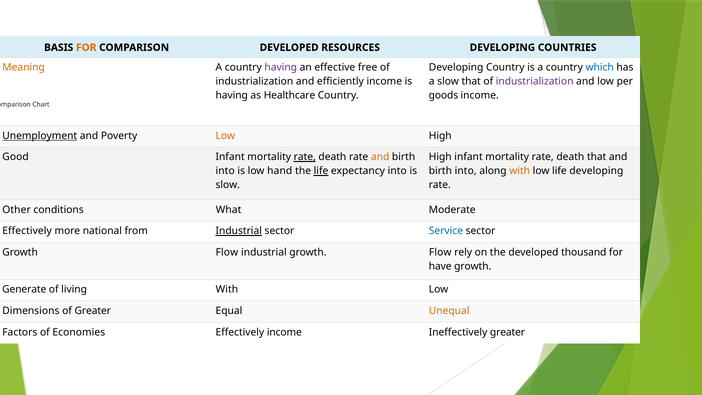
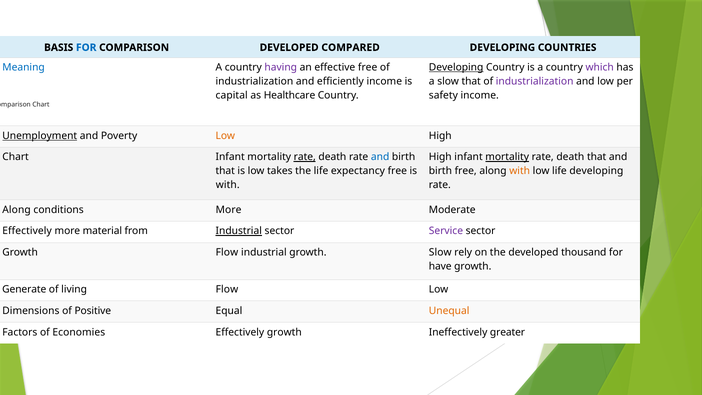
FOR at (86, 47) colour: orange -> blue
RESOURCES: RESOURCES -> COMPARED
Meaning colour: orange -> blue
Developing at (456, 67) underline: none -> present
which colour: blue -> purple
having at (232, 95): having -> capital
goods: goods -> safety
Good at (16, 157): Good -> Chart
and at (380, 157) colour: orange -> blue
mortality at (507, 157) underline: none -> present
into at (225, 171): into -> that
hand: hand -> takes
life at (321, 171) underline: present -> none
expectancy into: into -> free
into at (466, 171): into -> free
slow at (228, 185): slow -> with
Other at (17, 210): Other -> Along
conditions What: What -> More
national: national -> material
Service colour: blue -> purple
industrial growth Flow: Flow -> Slow
living With: With -> Flow
of Greater: Greater -> Positive
Effectively income: income -> growth
